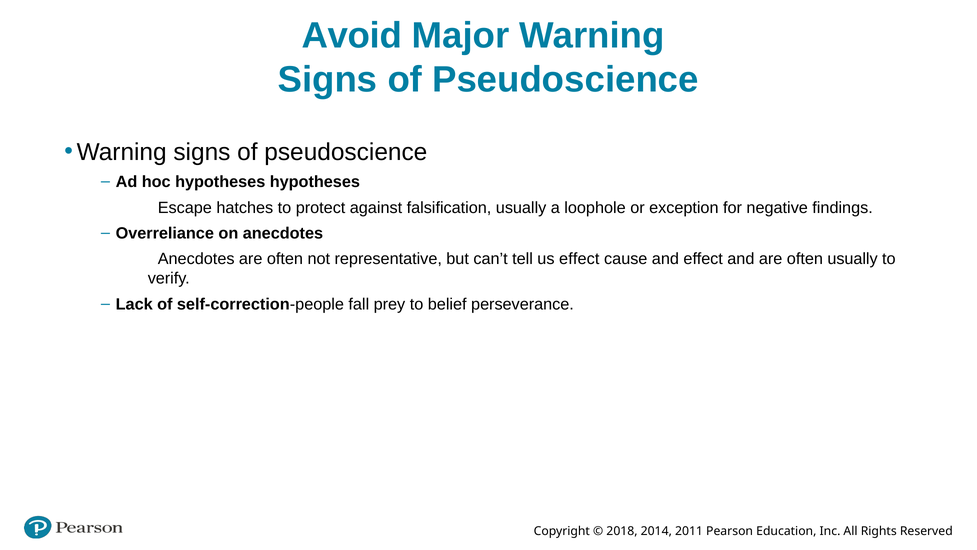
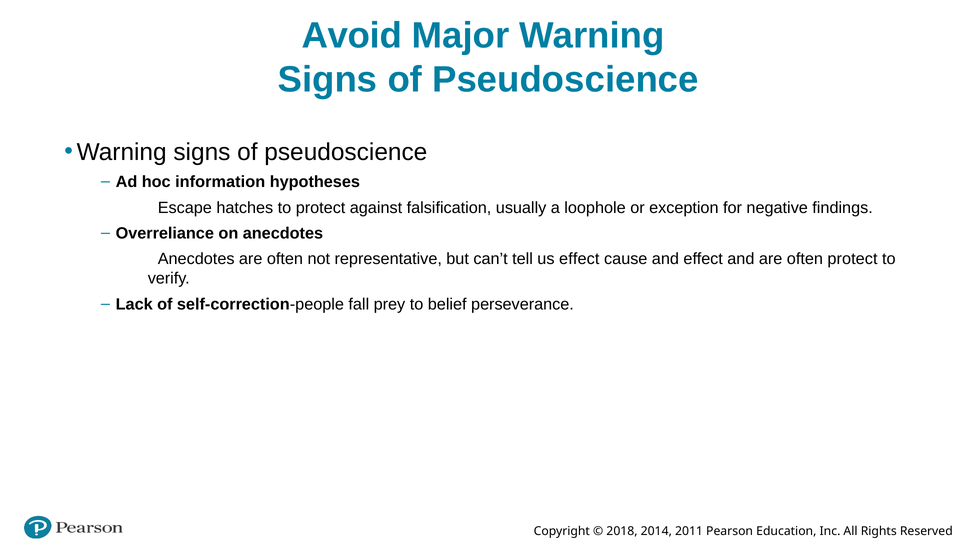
hoc hypotheses: hypotheses -> information
often usually: usually -> protect
